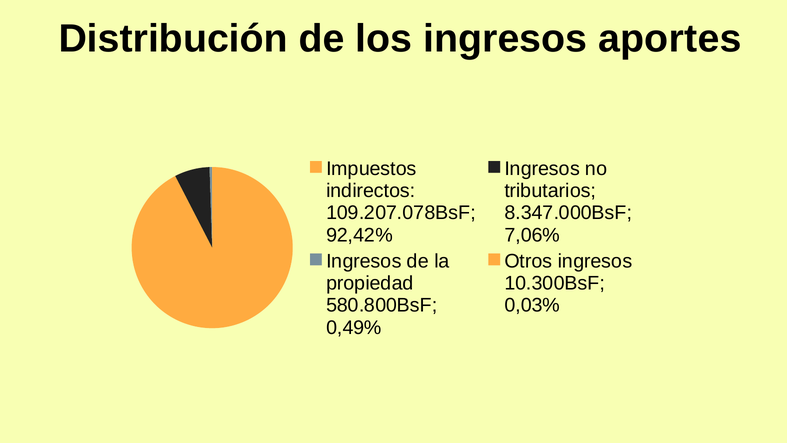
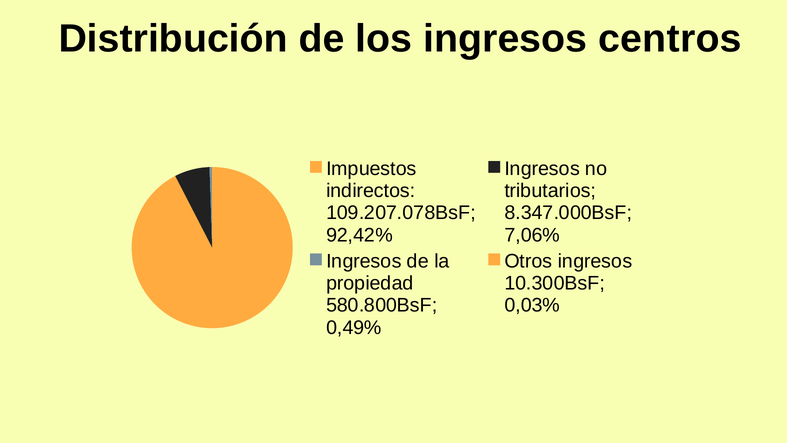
aportes: aportes -> centros
